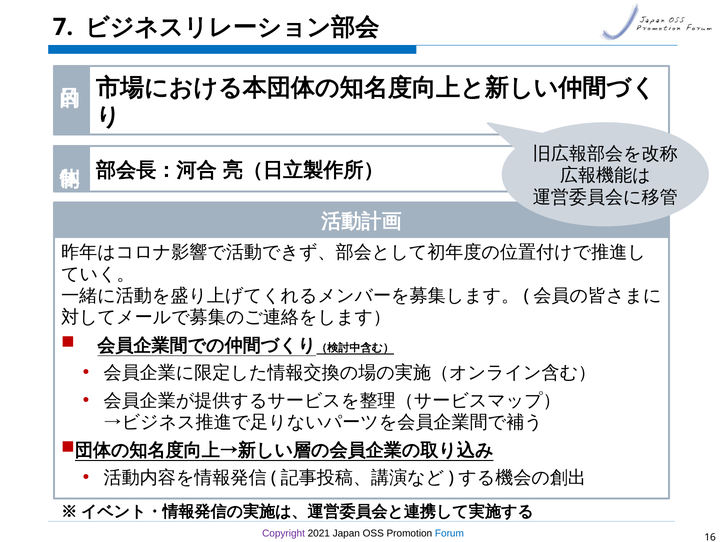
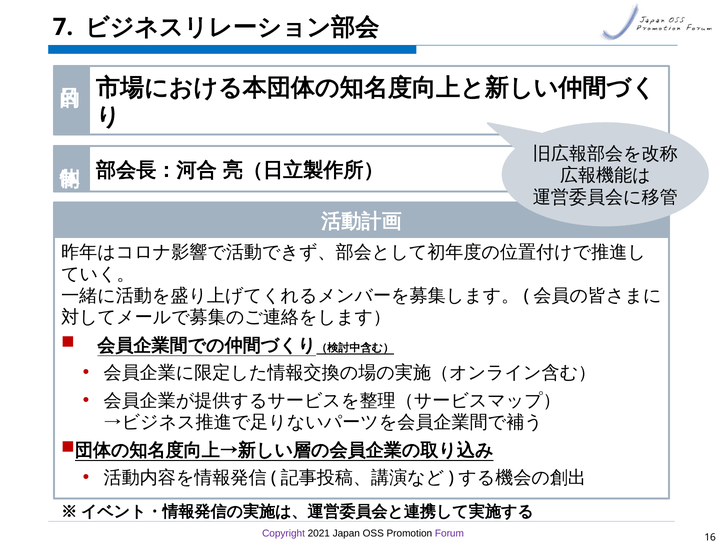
Forum colour: blue -> purple
